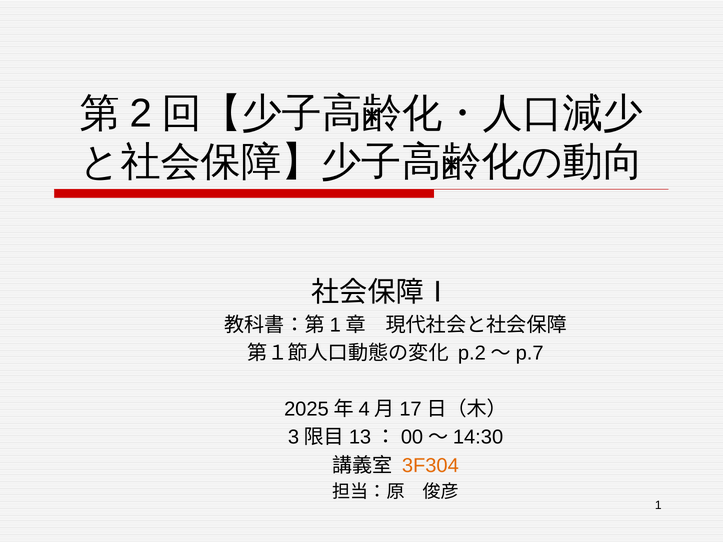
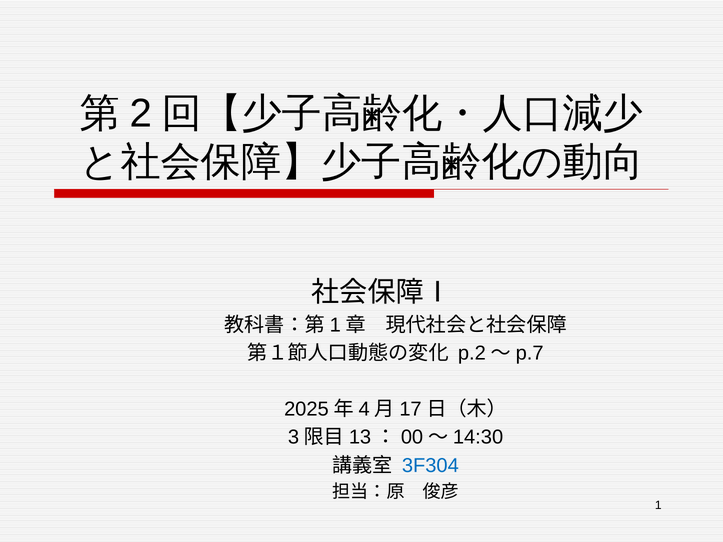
3F304 colour: orange -> blue
